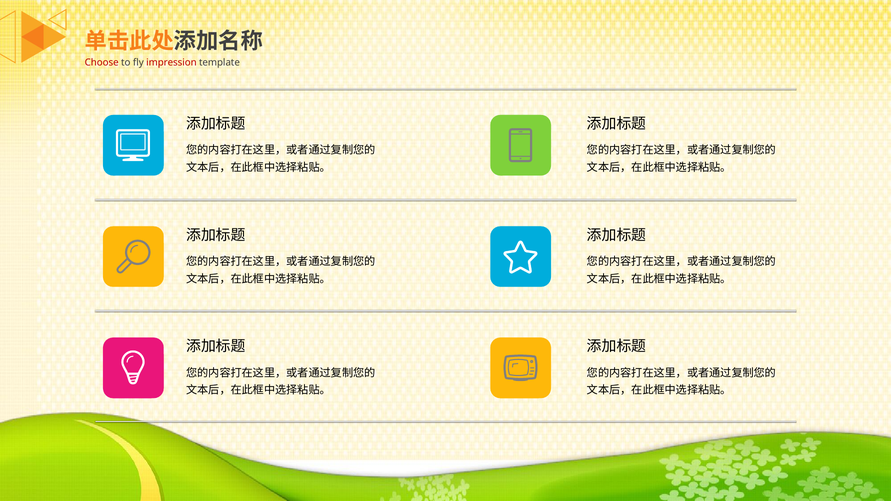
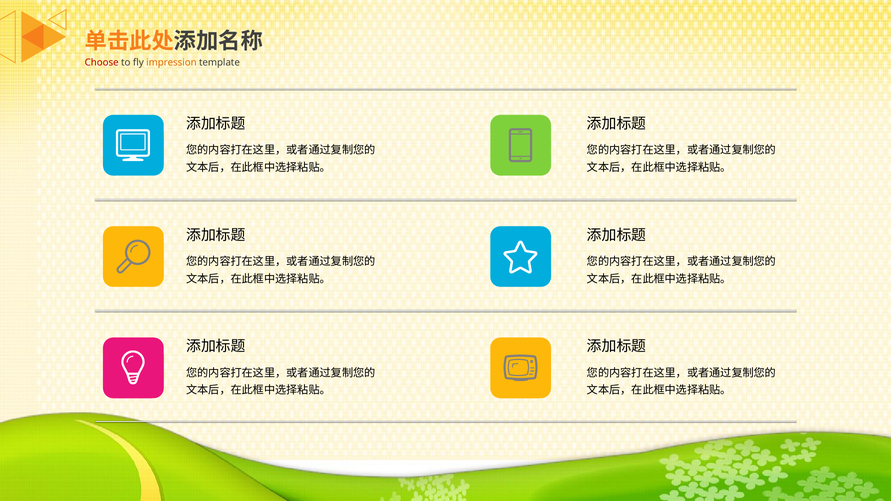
impression colour: red -> orange
